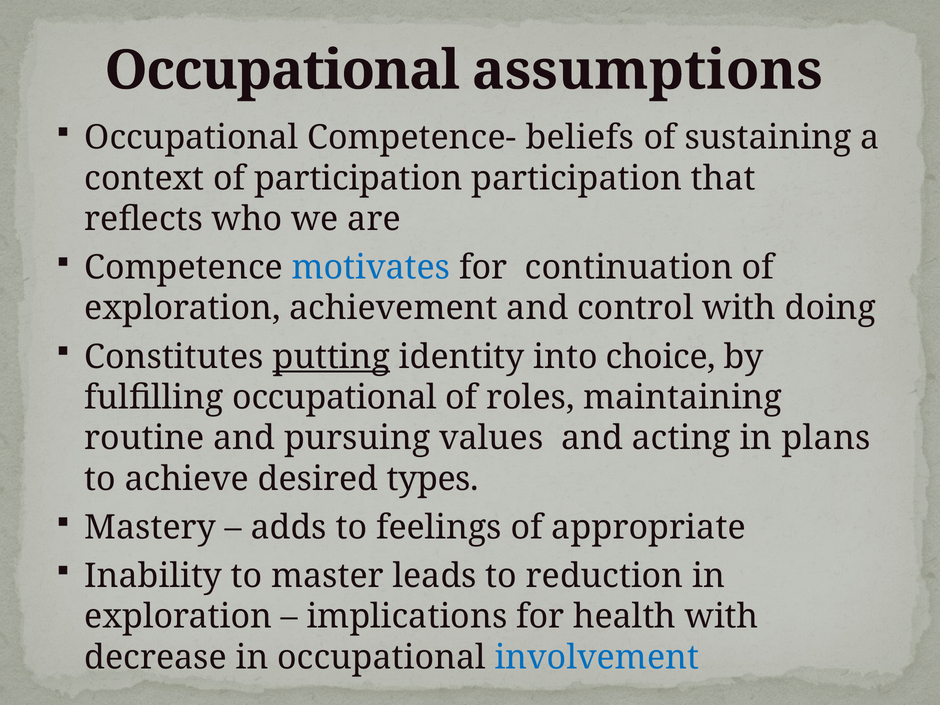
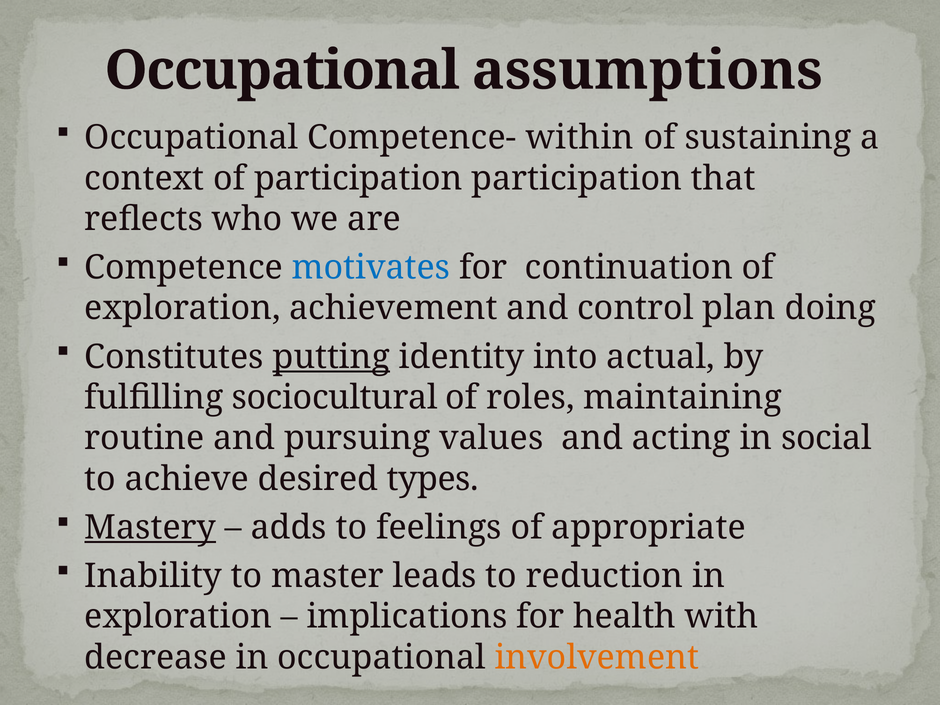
beliefs: beliefs -> within
control with: with -> plan
choice: choice -> actual
fulfilling occupational: occupational -> sociocultural
plans: plans -> social
Mastery underline: none -> present
involvement colour: blue -> orange
